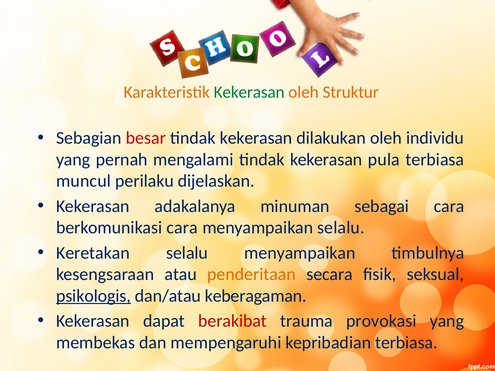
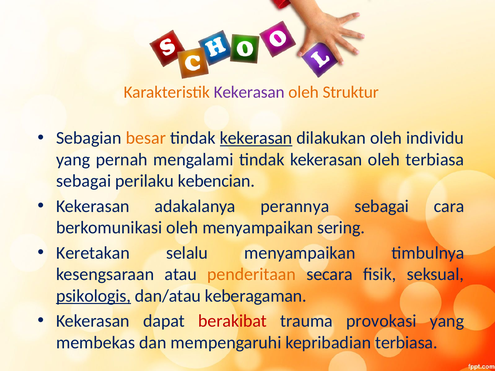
Kekerasan at (249, 92) colour: green -> purple
besar colour: red -> orange
kekerasan at (256, 138) underline: none -> present
tindak kekerasan pula: pula -> oleh
muncul at (84, 181): muncul -> sebagai
dijelaskan: dijelaskan -> kebencian
minuman: minuman -> perannya
berkomunikasi cara: cara -> oleh
menyampaikan selalu: selalu -> sering
